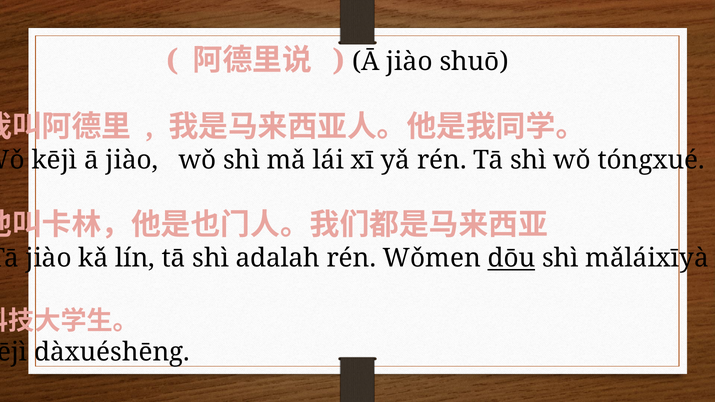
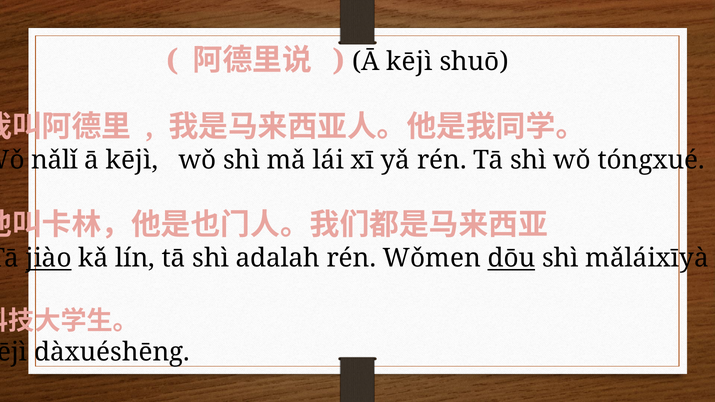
jiào at (410, 62): jiào -> kējì
kējì at (54, 160): kējì -> nǎlǐ
jiào at (132, 160): jiào -> kējì
jiào at (49, 259) underline: none -> present
